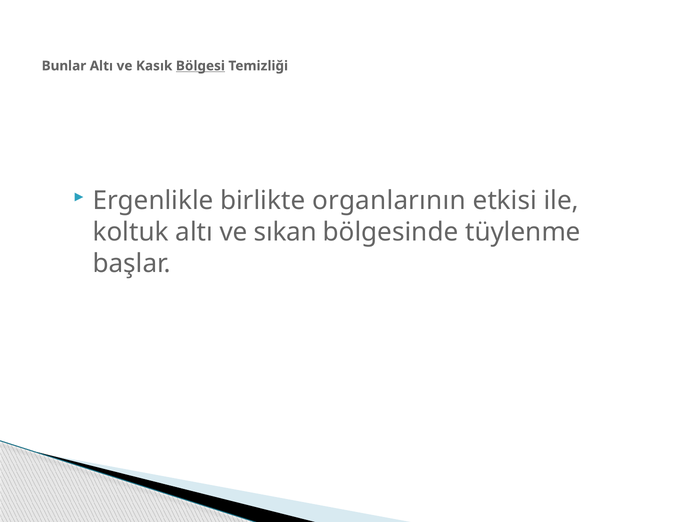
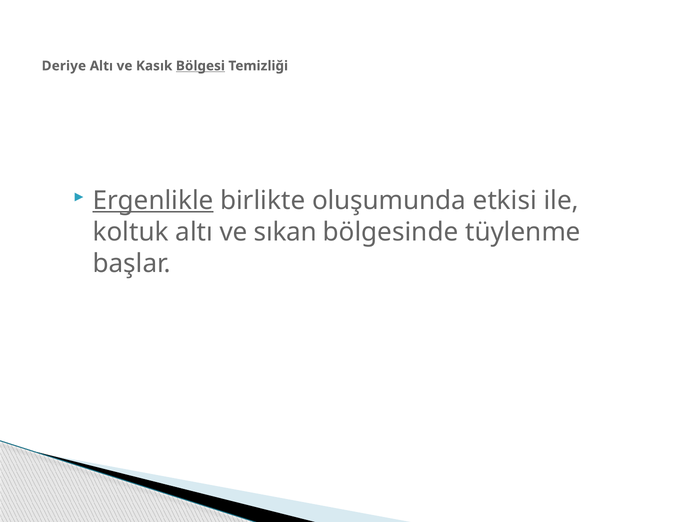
Bunlar: Bunlar -> Deriye
Ergenlikle underline: none -> present
organlarının: organlarının -> oluşumunda
